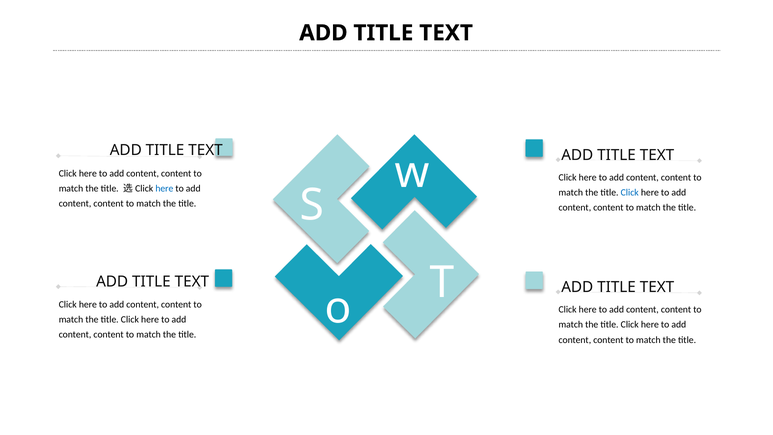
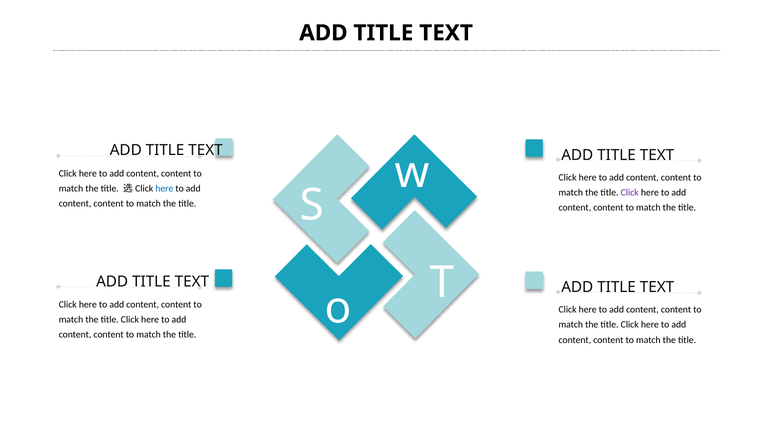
Click at (630, 192) colour: blue -> purple
